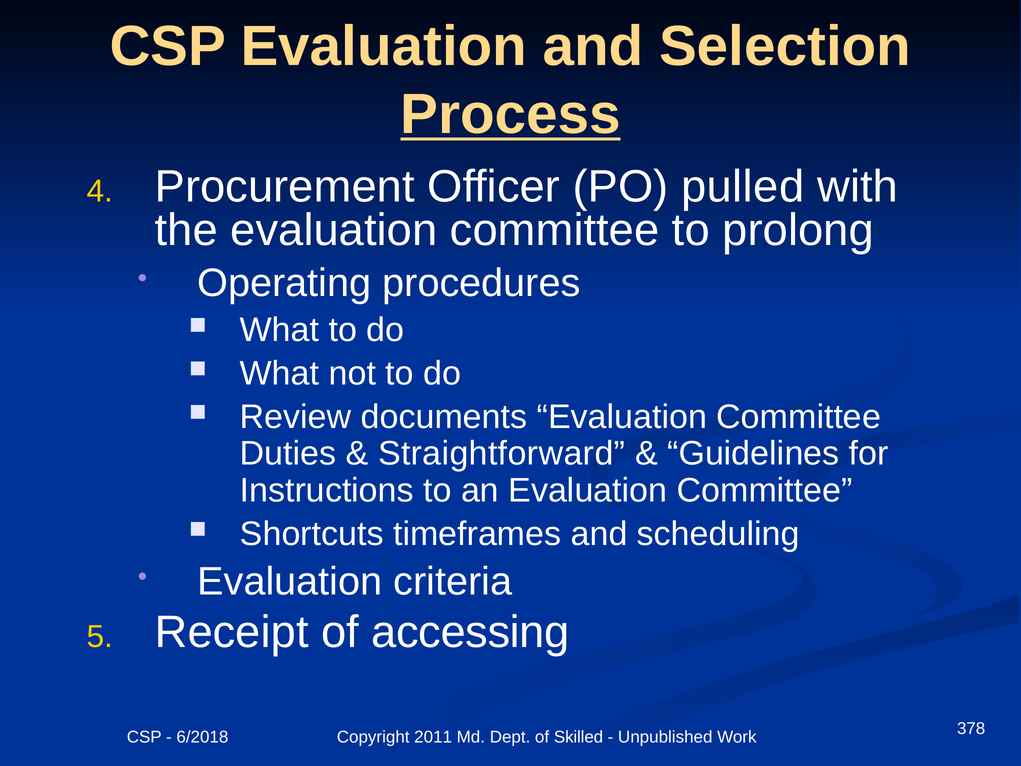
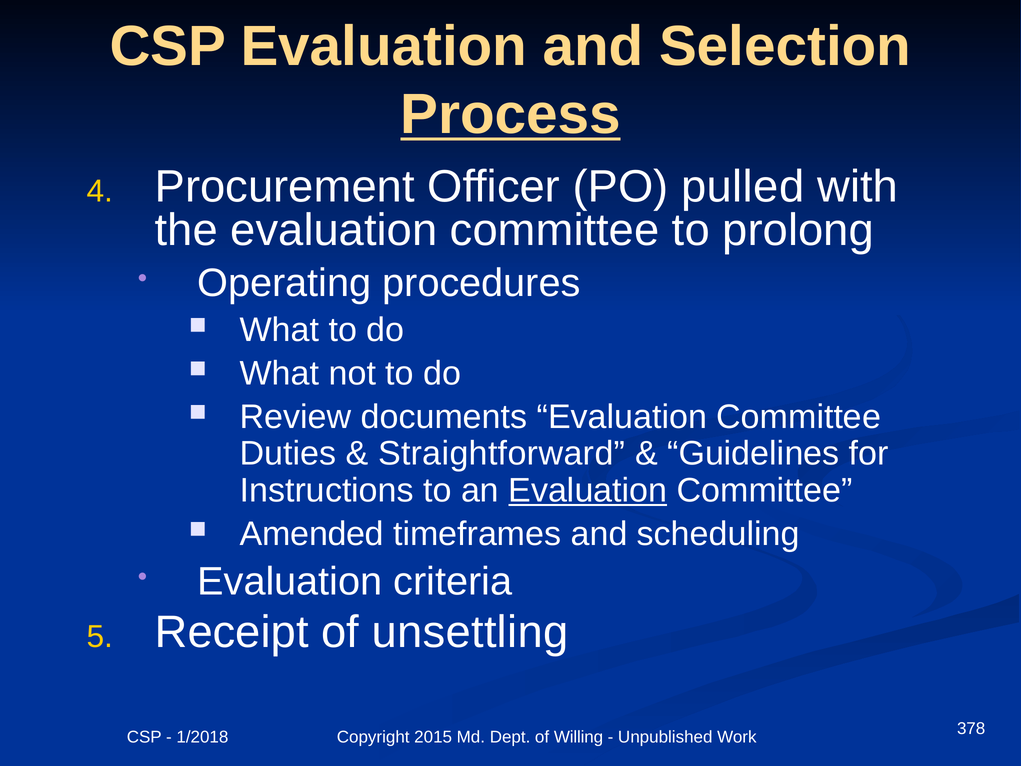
Evaluation at (588, 490) underline: none -> present
Shortcuts: Shortcuts -> Amended
accessing: accessing -> unsettling
6/2018: 6/2018 -> 1/2018
2011: 2011 -> 2015
Skilled: Skilled -> Willing
